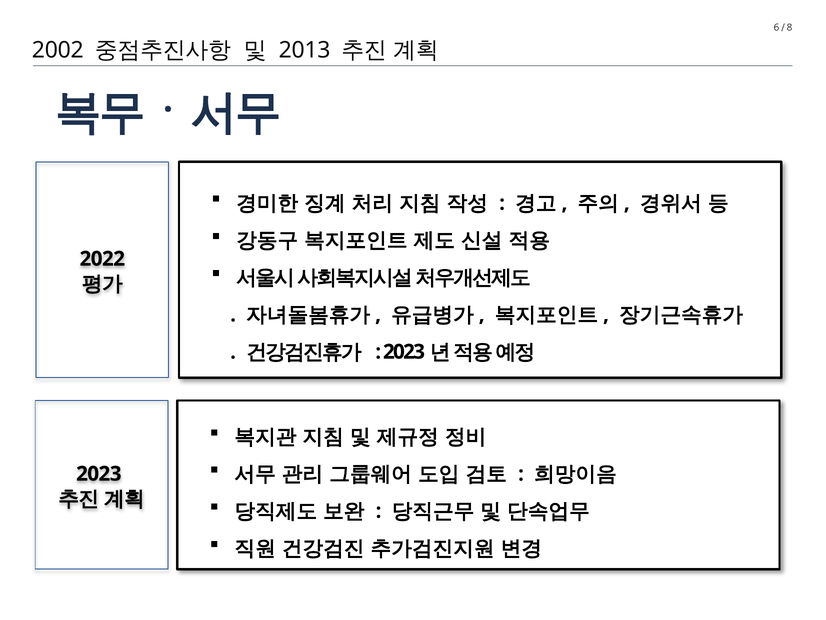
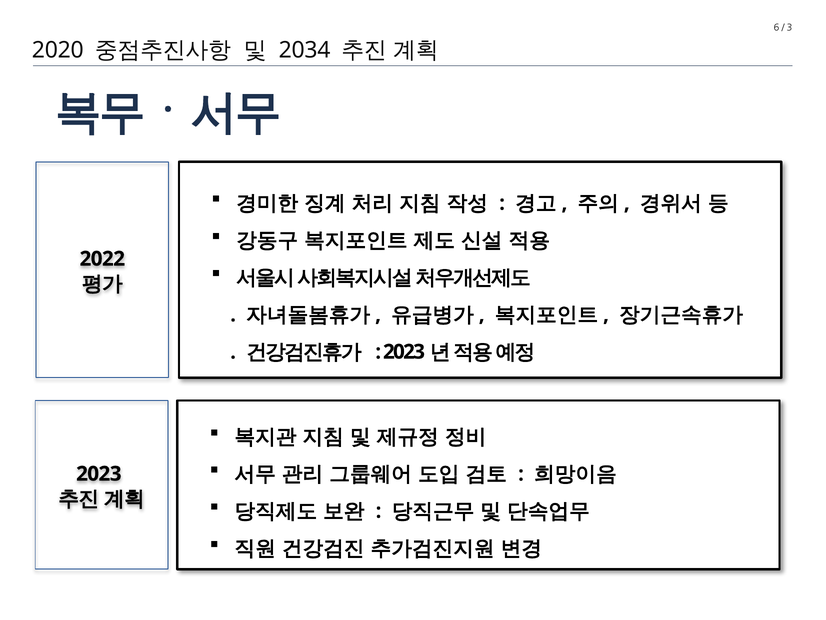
8: 8 -> 3
2002: 2002 -> 2020
2013: 2013 -> 2034
